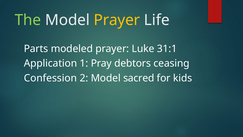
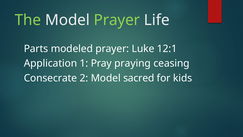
Prayer at (117, 20) colour: yellow -> light green
31:1: 31:1 -> 12:1
debtors: debtors -> praying
Confession: Confession -> Consecrate
